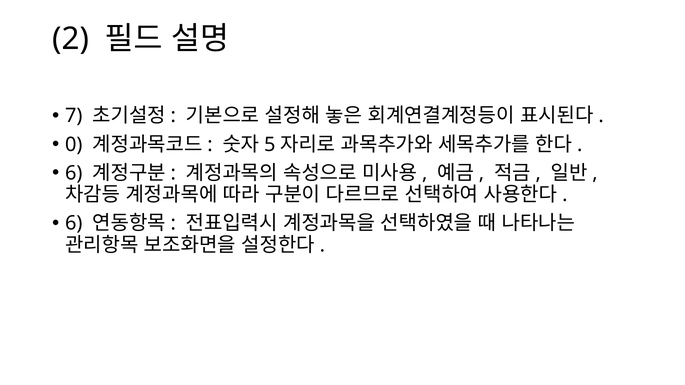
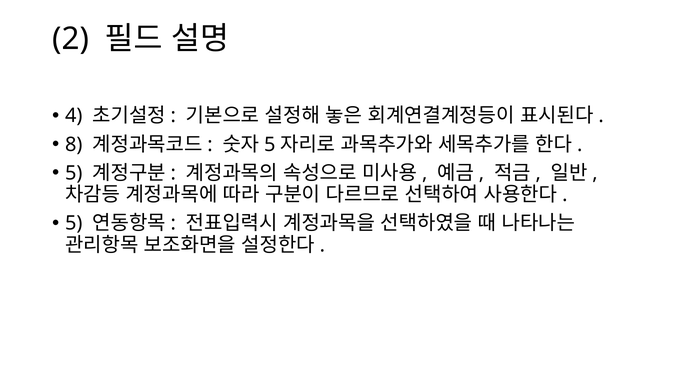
7: 7 -> 4
0: 0 -> 8
6 at (74, 173): 6 -> 5
6 at (74, 224): 6 -> 5
